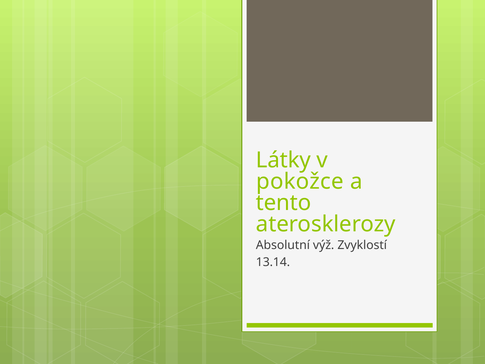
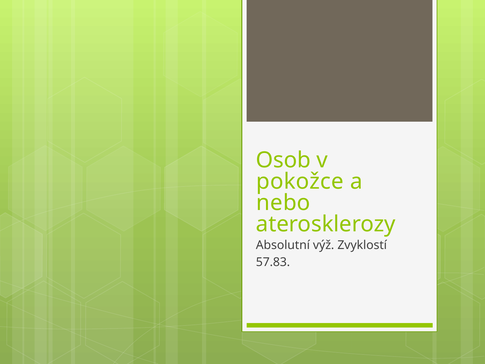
Látky: Látky -> Osob
tento: tento -> nebo
13.14: 13.14 -> 57.83
